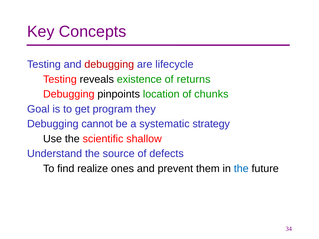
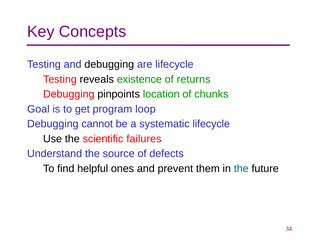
debugging at (109, 65) colour: red -> black
they: they -> loop
systematic strategy: strategy -> lifecycle
shallow: shallow -> failures
realize: realize -> helpful
